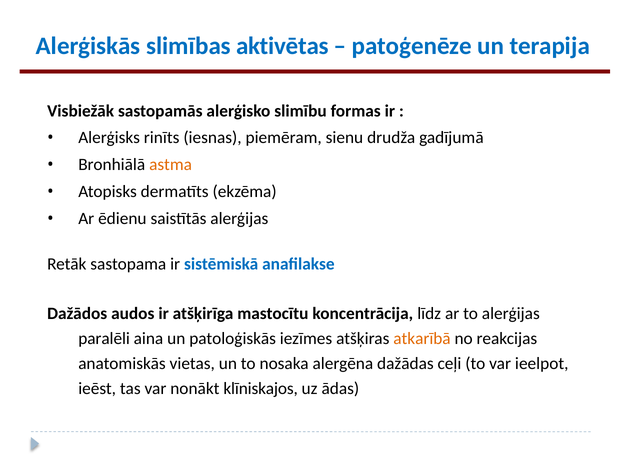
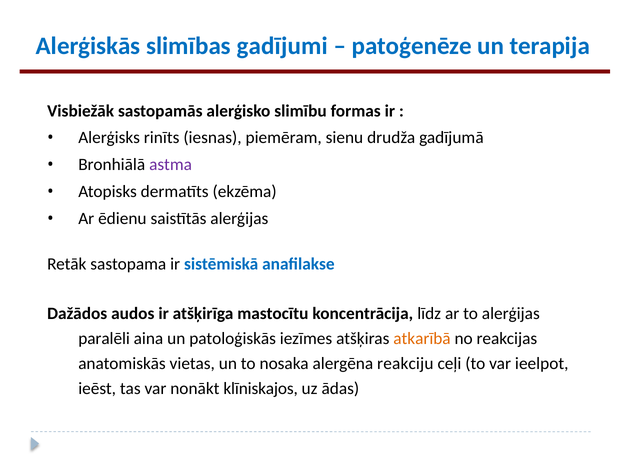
aktivētas: aktivētas -> gadījumi
astma colour: orange -> purple
dažādas: dažādas -> reakciju
